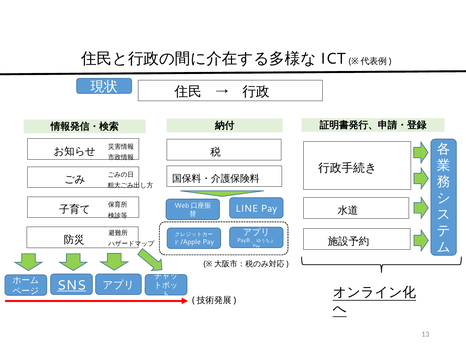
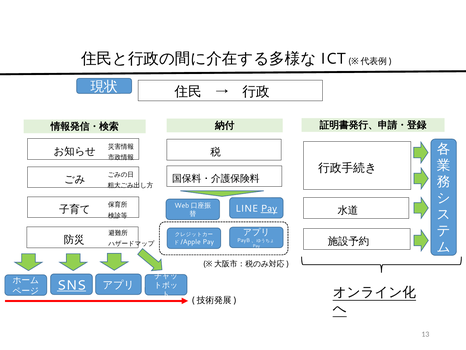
Pay at (269, 208) underline: none -> present
